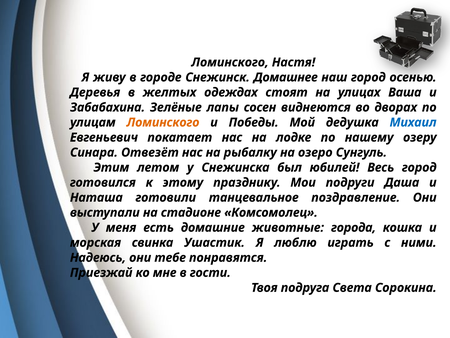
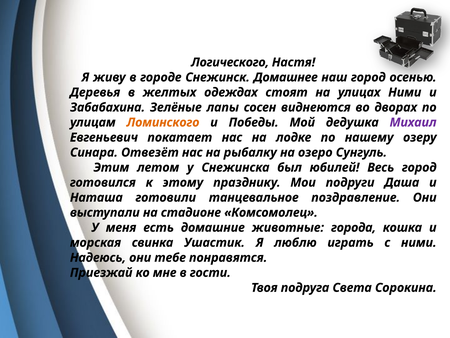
Ломинского at (230, 62): Ломинского -> Логического
улицах Ваша: Ваша -> Ними
Михаил colour: blue -> purple
